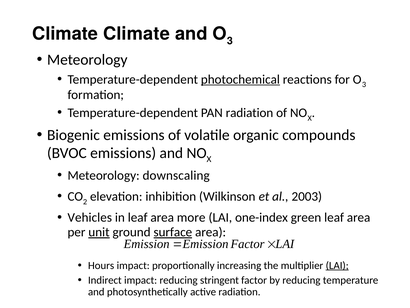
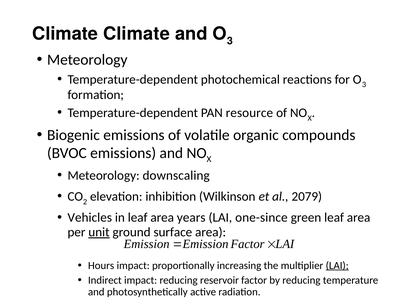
photochemical underline: present -> none
PAN radiation: radiation -> resource
2003: 2003 -> 2079
more: more -> years
one-index: one-index -> one-since
surface underline: present -> none
stringent: stringent -> reservoir
